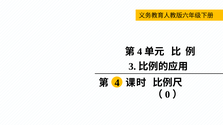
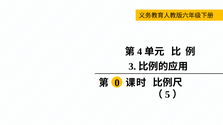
4 at (117, 83): 4 -> 0
0: 0 -> 5
